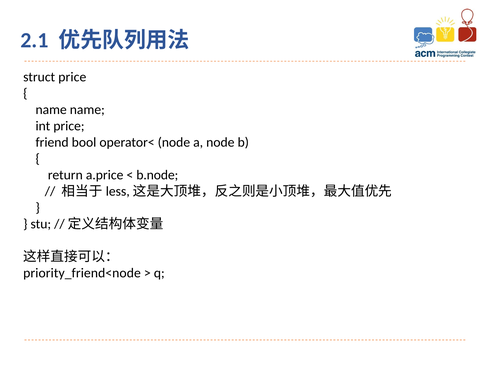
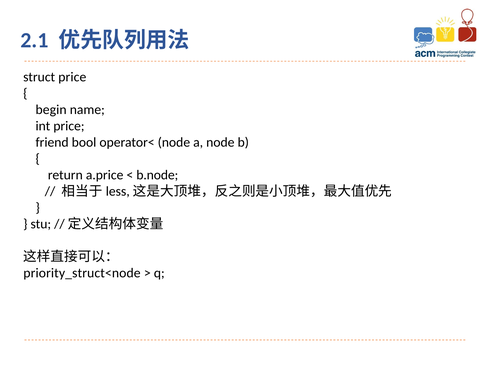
name at (51, 110): name -> begin
priority_friend<node: priority_friend<node -> priority_struct<node
